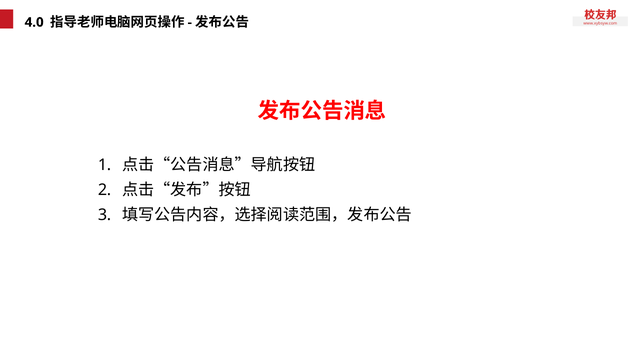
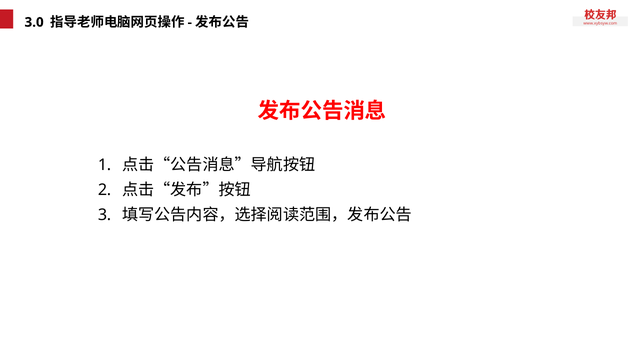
4.0: 4.0 -> 3.0
